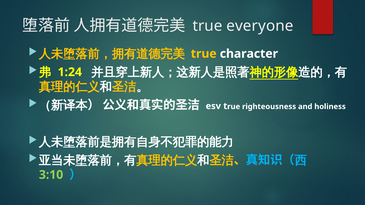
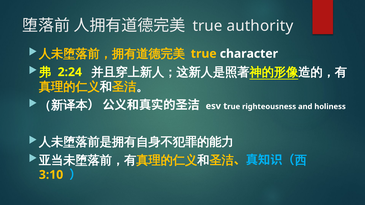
everyone: everyone -> authority
1:24: 1:24 -> 2:24
3:10 colour: light green -> yellow
